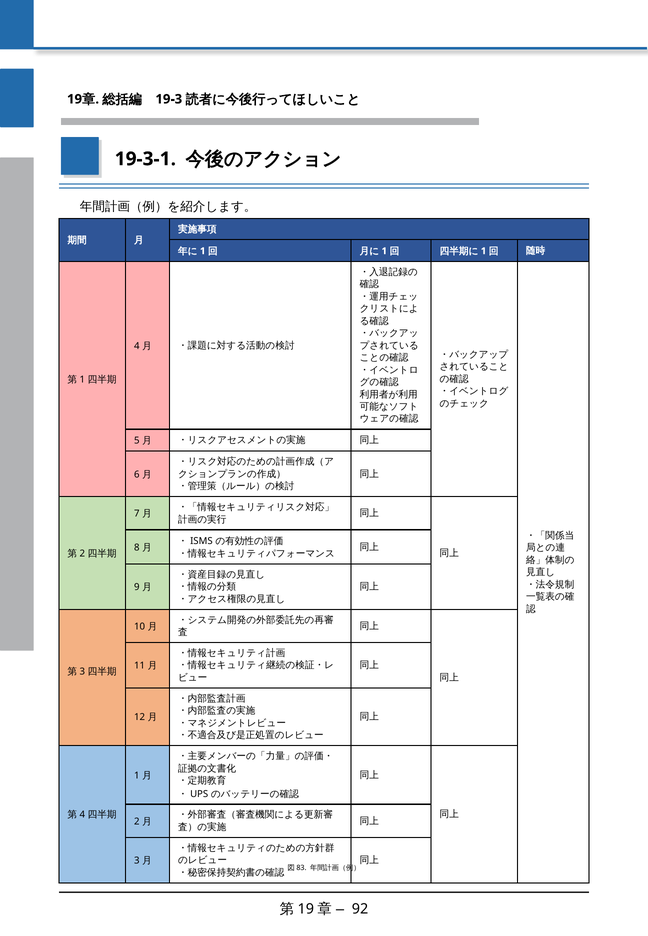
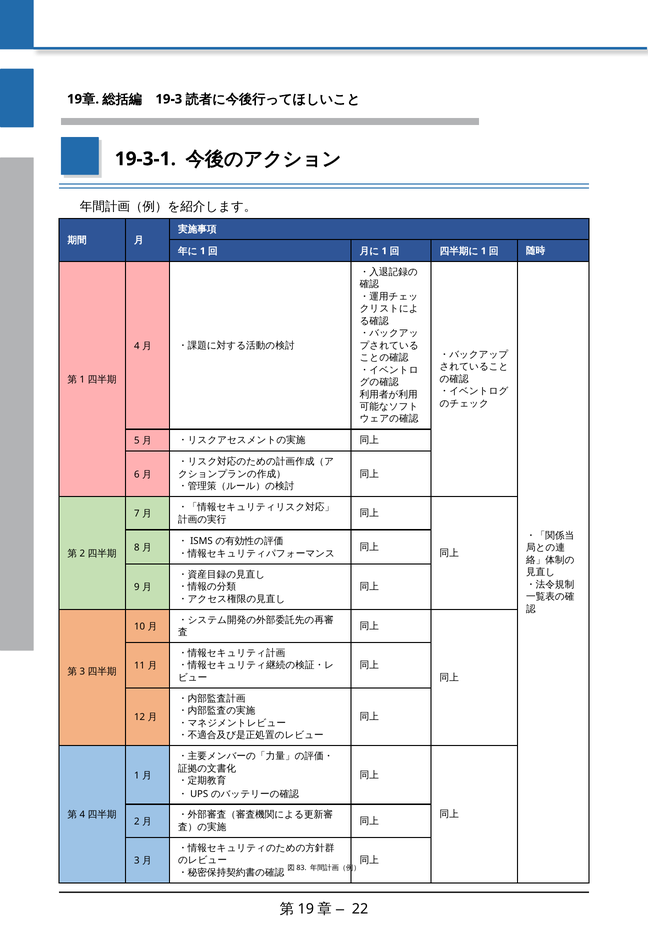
92: 92 -> 22
